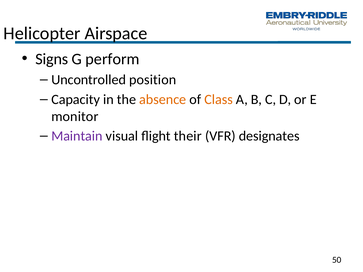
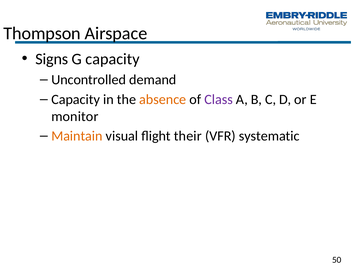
Helicopter: Helicopter -> Thompson
G perform: perform -> capacity
position: position -> demand
Class colour: orange -> purple
Maintain colour: purple -> orange
designates: designates -> systematic
